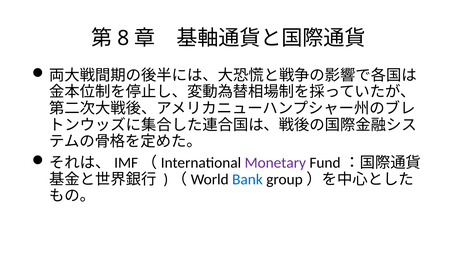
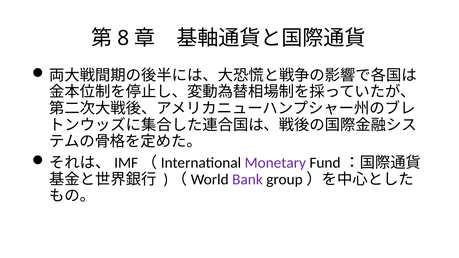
Bank colour: blue -> purple
